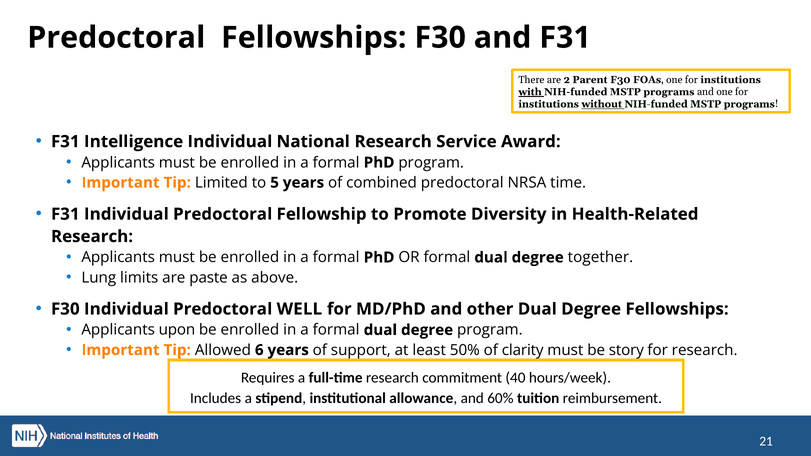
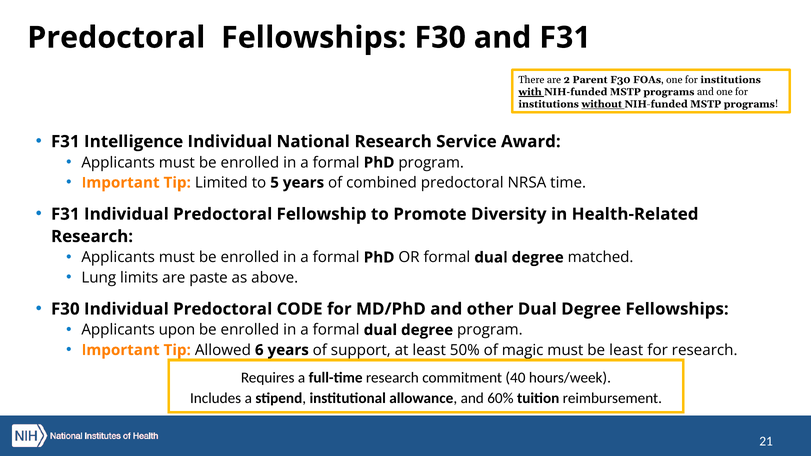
together: together -> matched
WELL: WELL -> CODE
clarity: clarity -> magic
be story: story -> least
